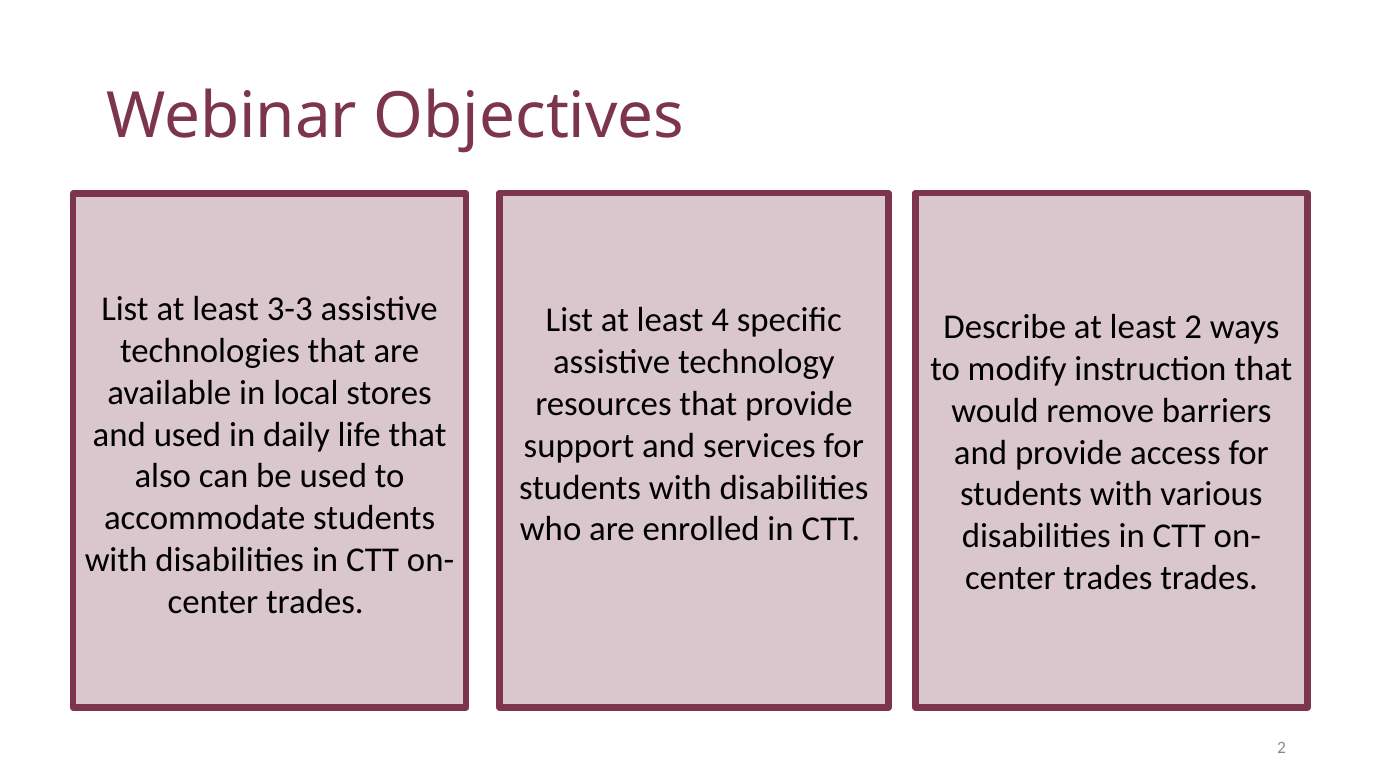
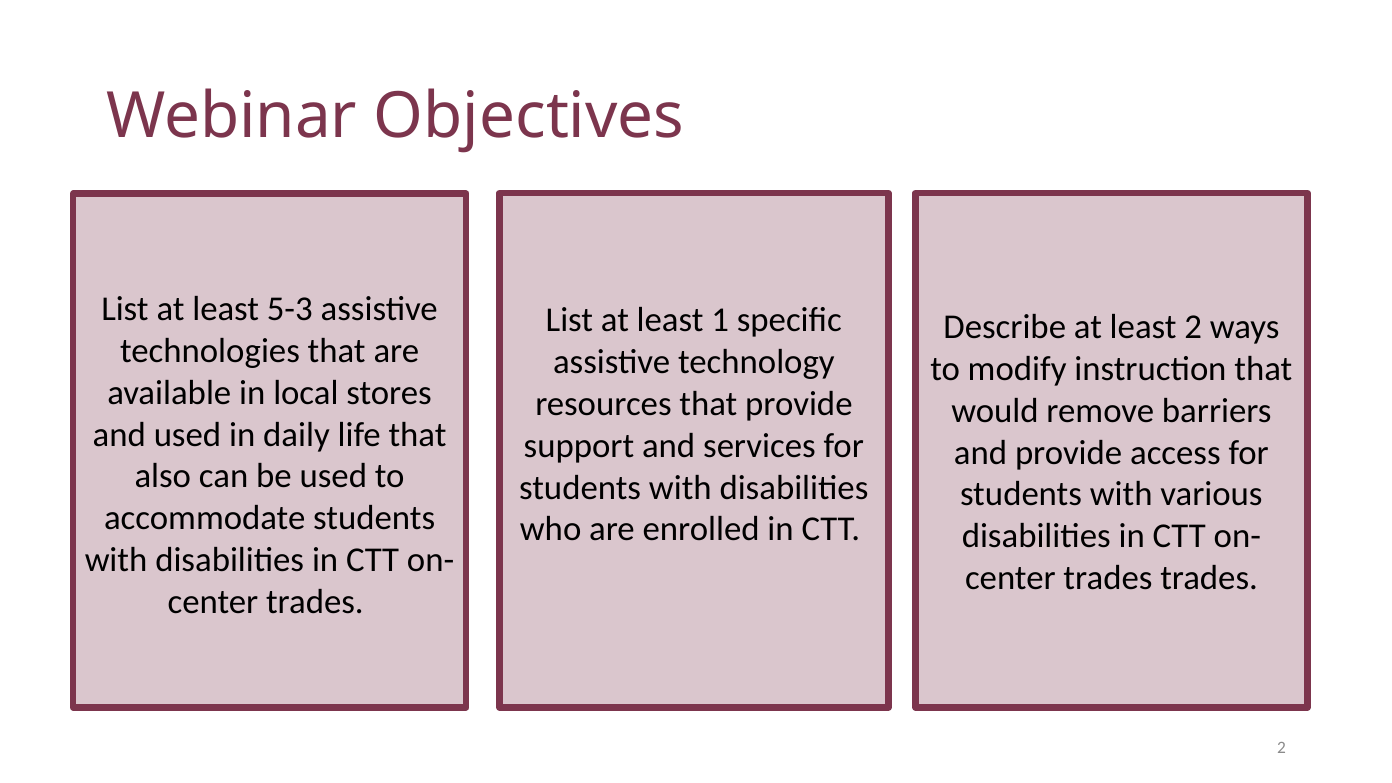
3-3: 3-3 -> 5-3
4: 4 -> 1
